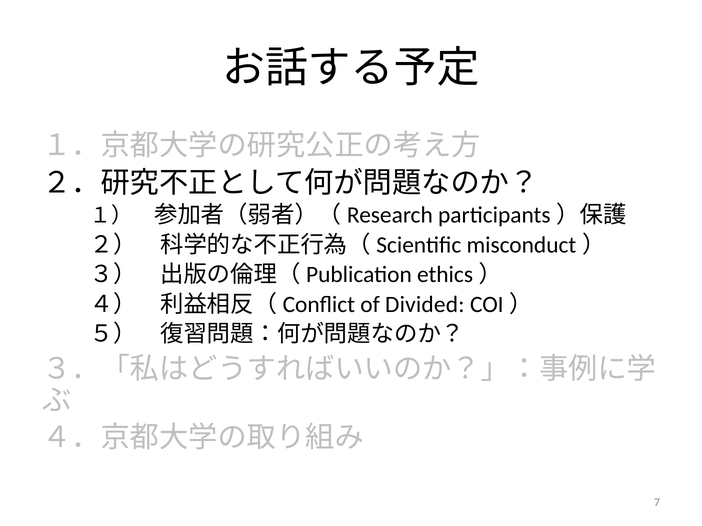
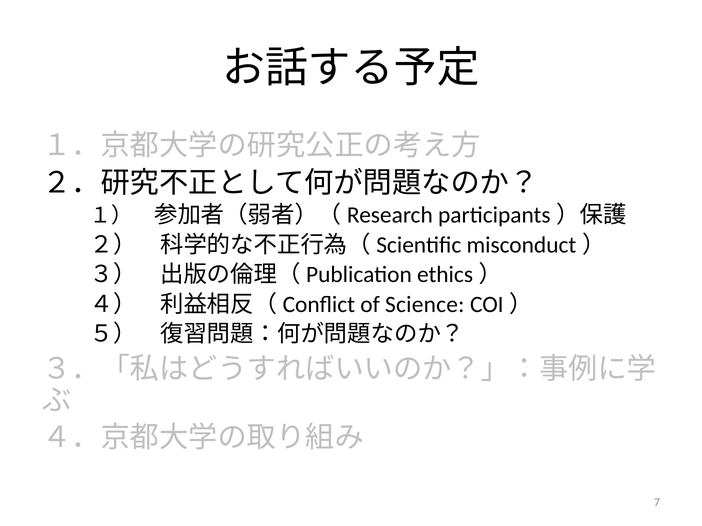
Divided: Divided -> Science
